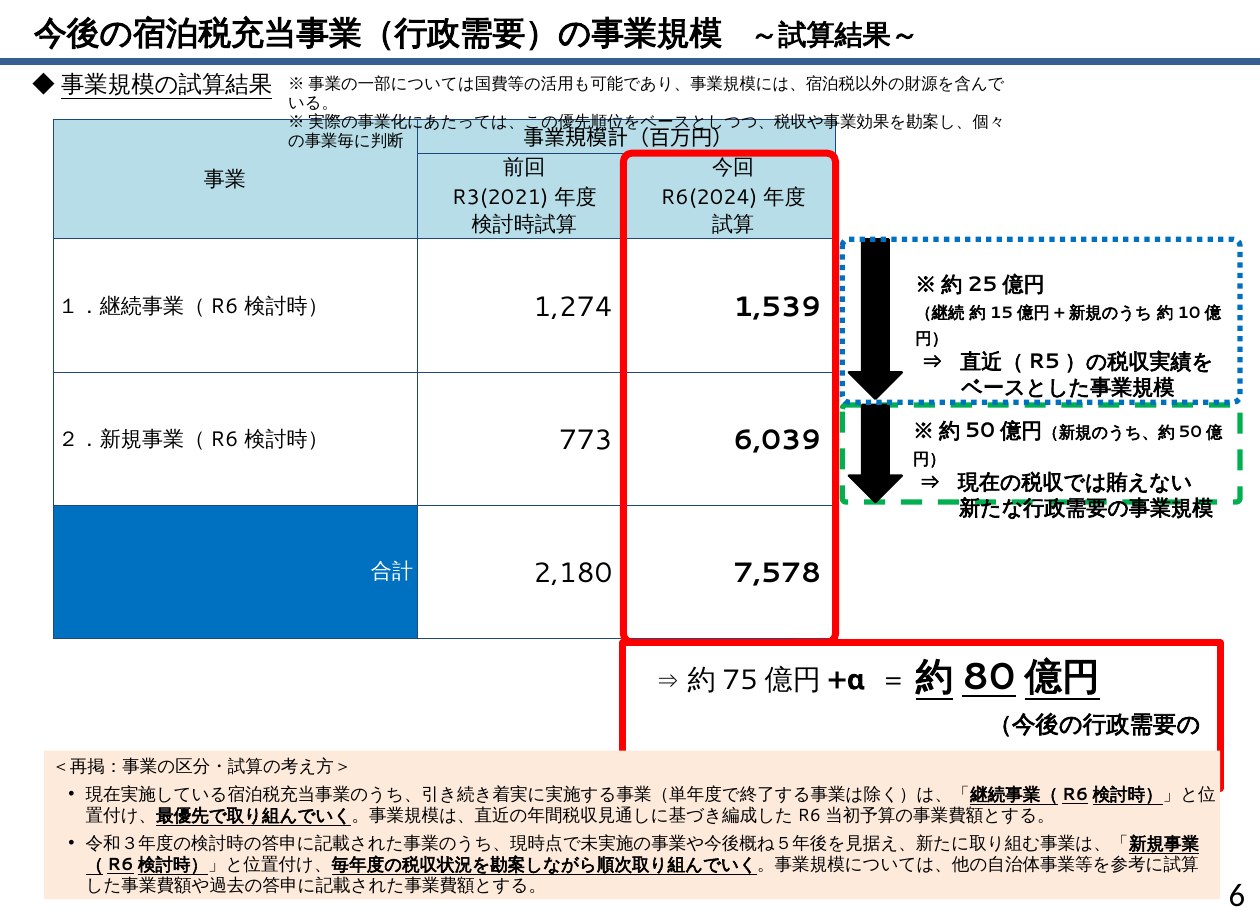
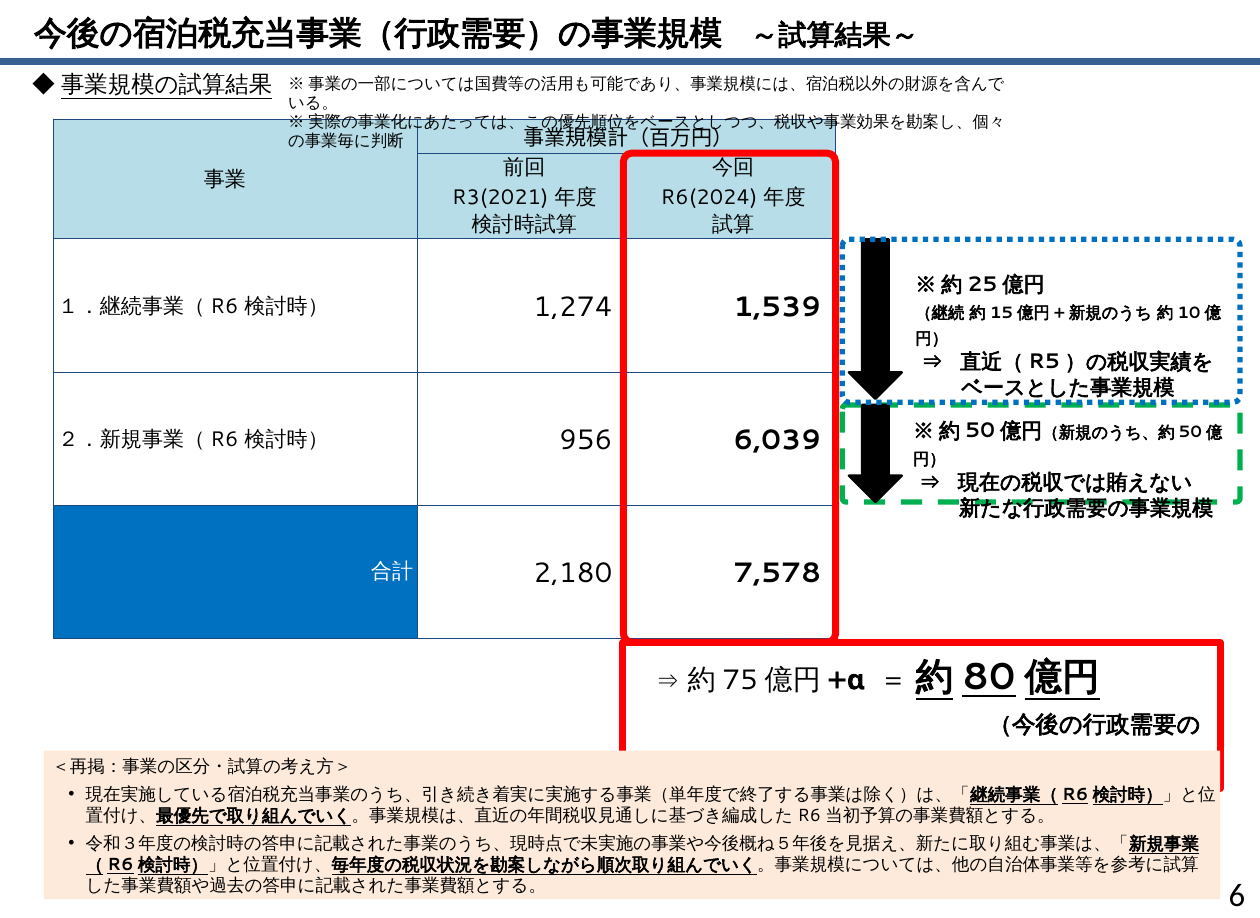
773: 773 -> 956
